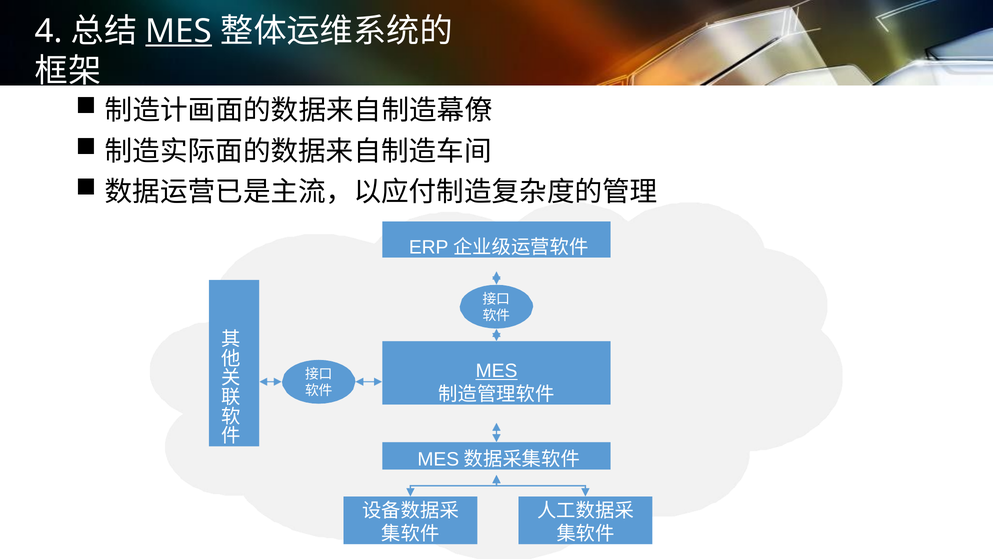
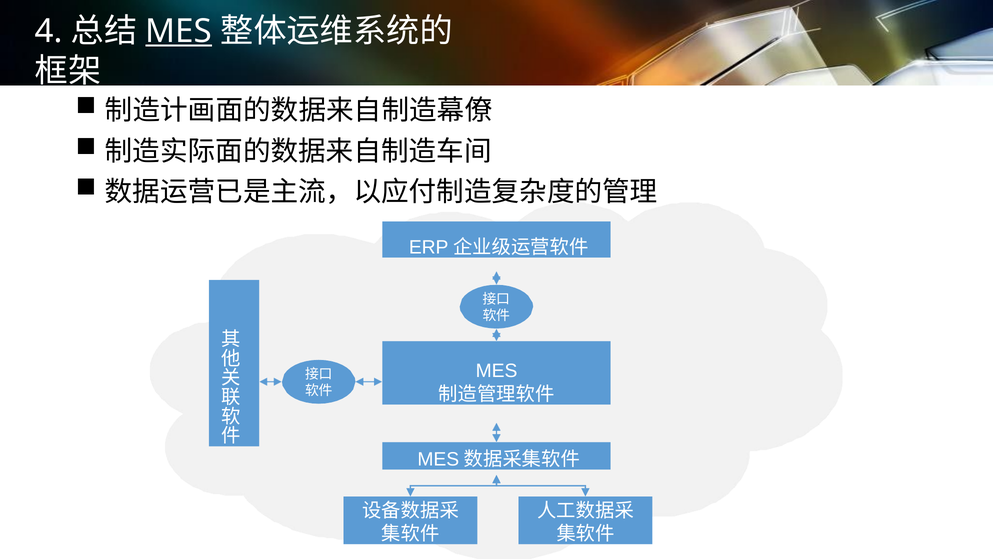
MES at (497, 371) underline: present -> none
